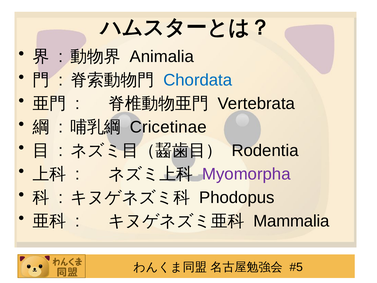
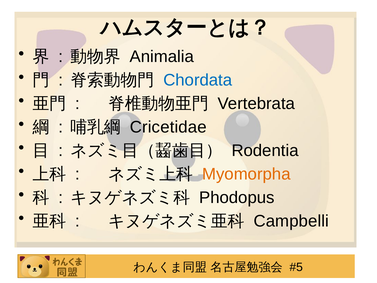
Cricetinae: Cricetinae -> Cricetidae
Myomorpha colour: purple -> orange
Mammalia: Mammalia -> Campbelli
